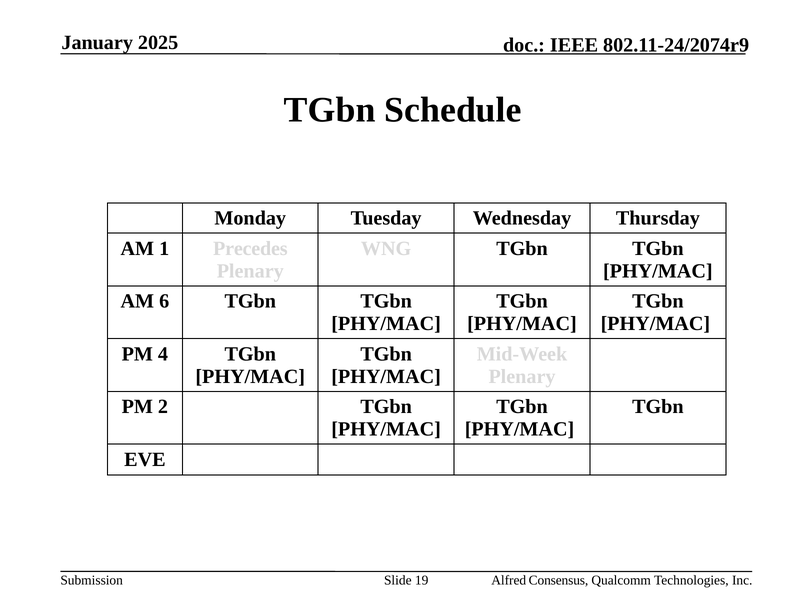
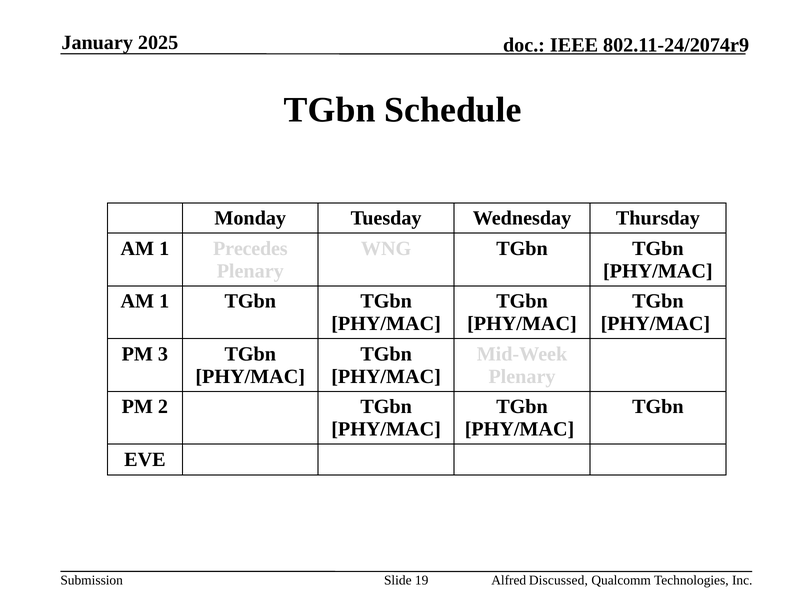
6 at (164, 301): 6 -> 1
4: 4 -> 3
Consensus: Consensus -> Discussed
